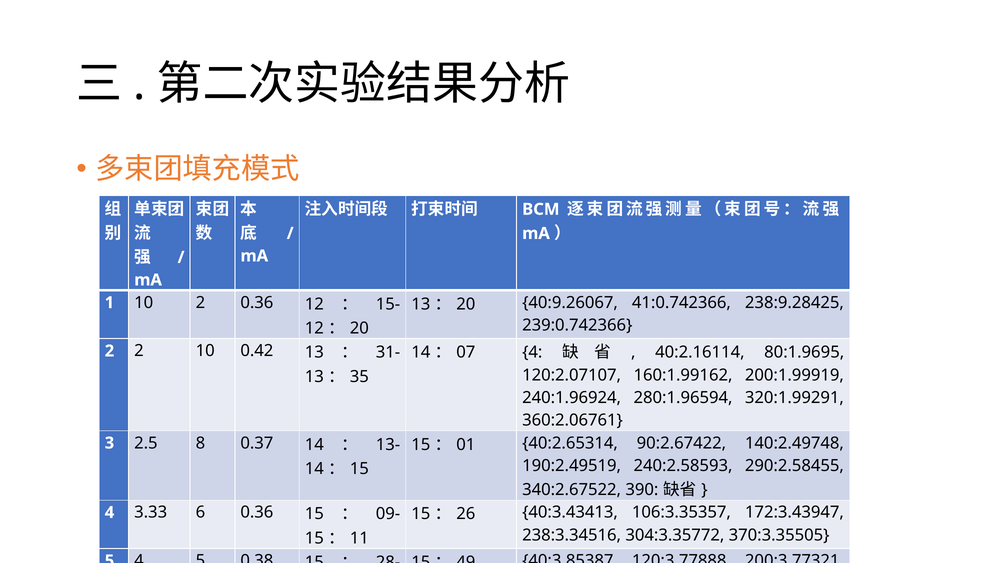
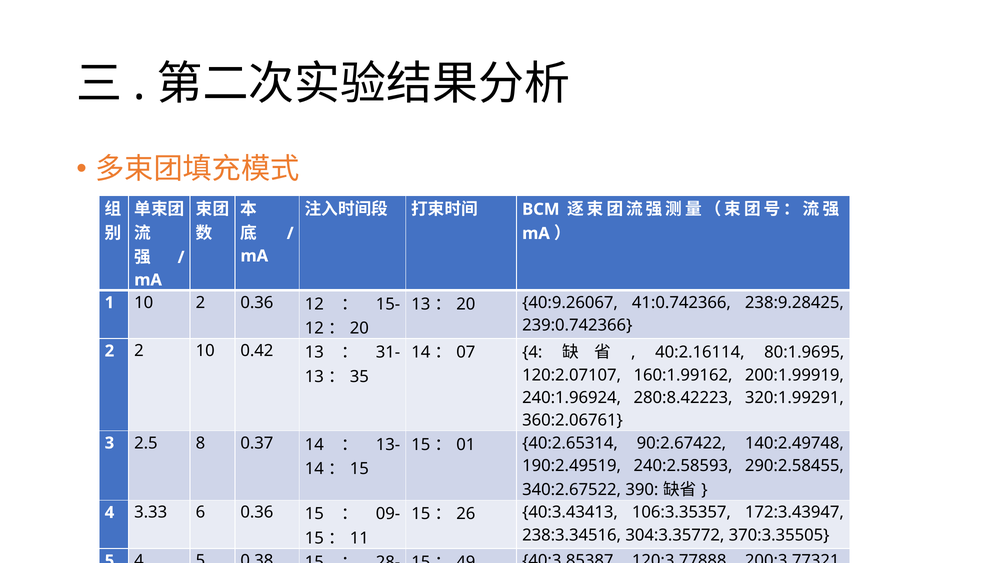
280:1.96594: 280:1.96594 -> 280:8.42223
